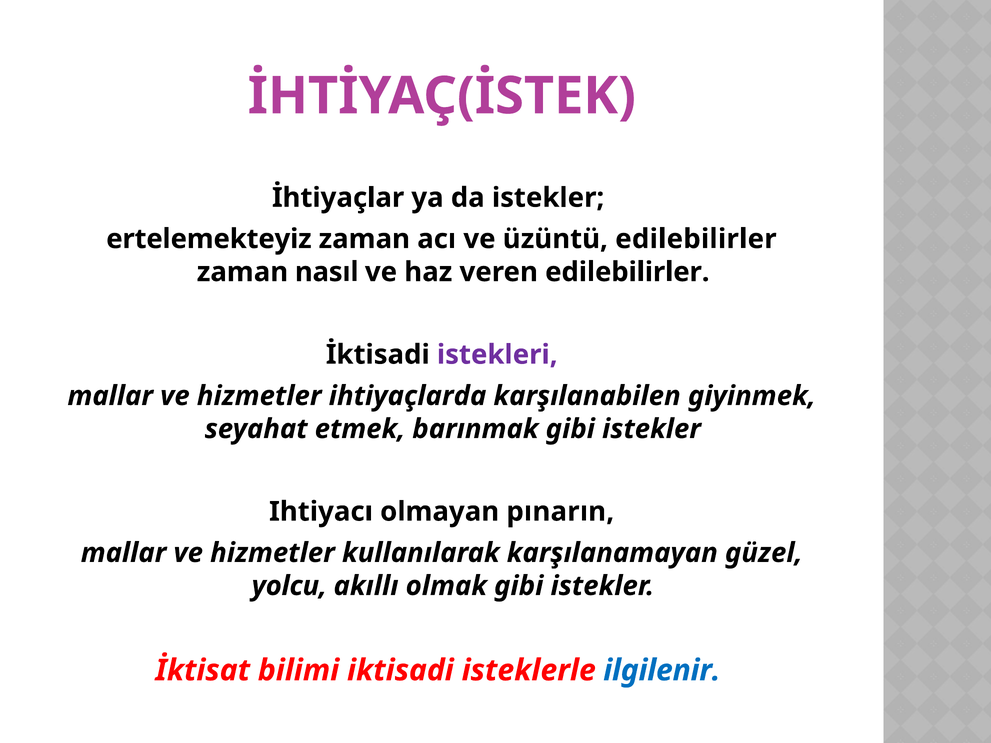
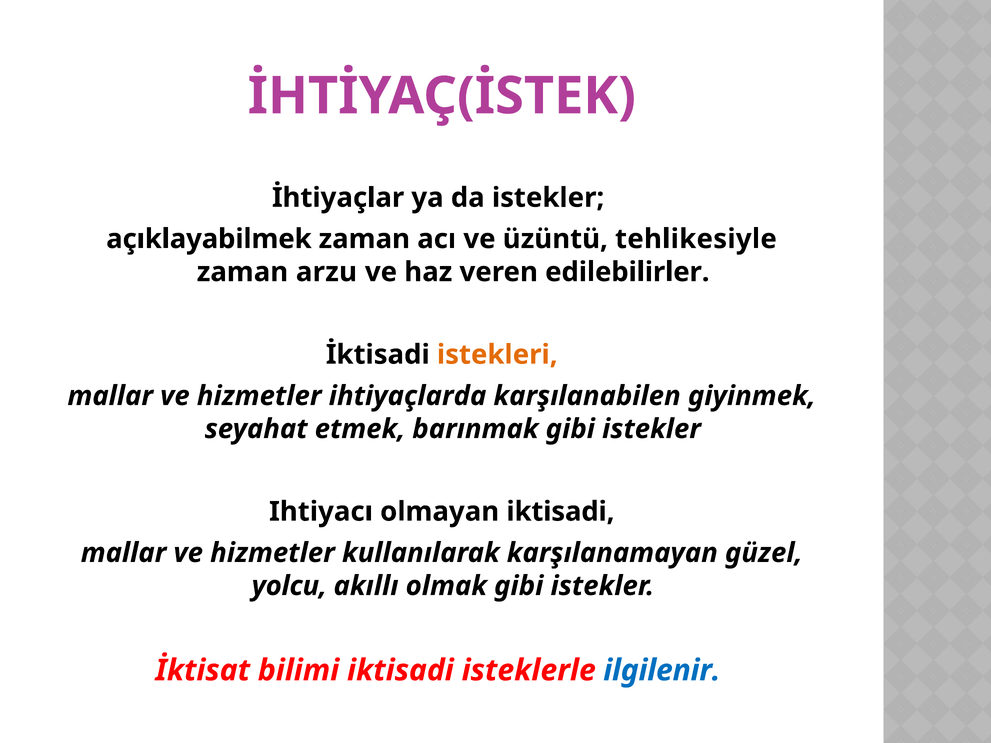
ertelemekteyiz: ertelemekteyiz -> açıklayabilmek
üzüntü edilebilirler: edilebilirler -> tehlikesiyle
nasıl: nasıl -> arzu
istekleri colour: purple -> orange
olmayan pınarın: pınarın -> iktisadi
